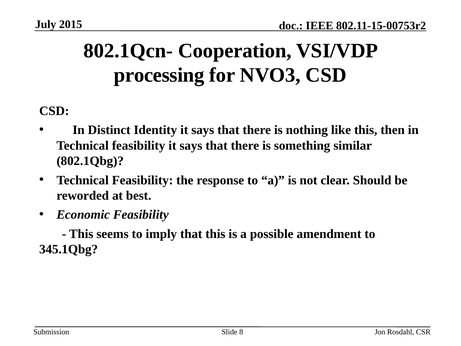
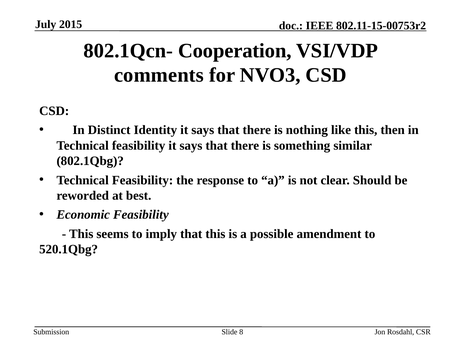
processing: processing -> comments
345.1Qbg: 345.1Qbg -> 520.1Qbg
